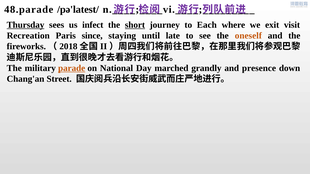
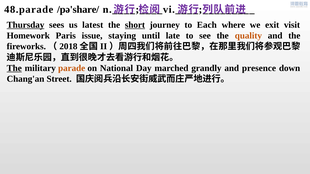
/pə'latest/: /pə'latest/ -> /pə'share/
infect: infect -> latest
Recreation: Recreation -> Homework
since: since -> issue
oneself: oneself -> quality
The at (14, 68) underline: none -> present
parade underline: present -> none
